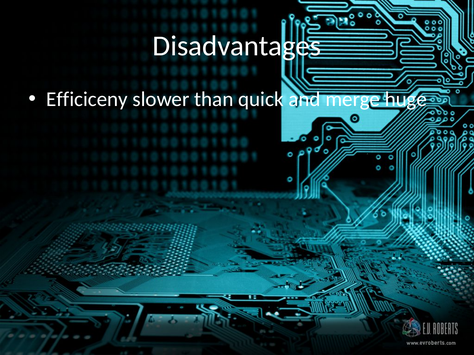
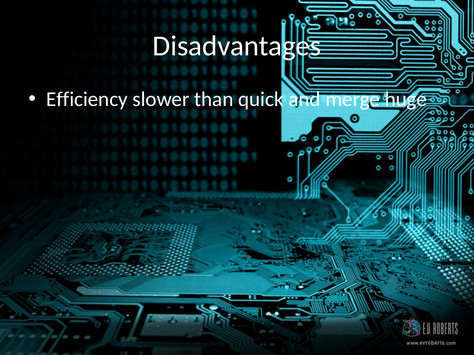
Efficiceny: Efficiceny -> Efficiency
